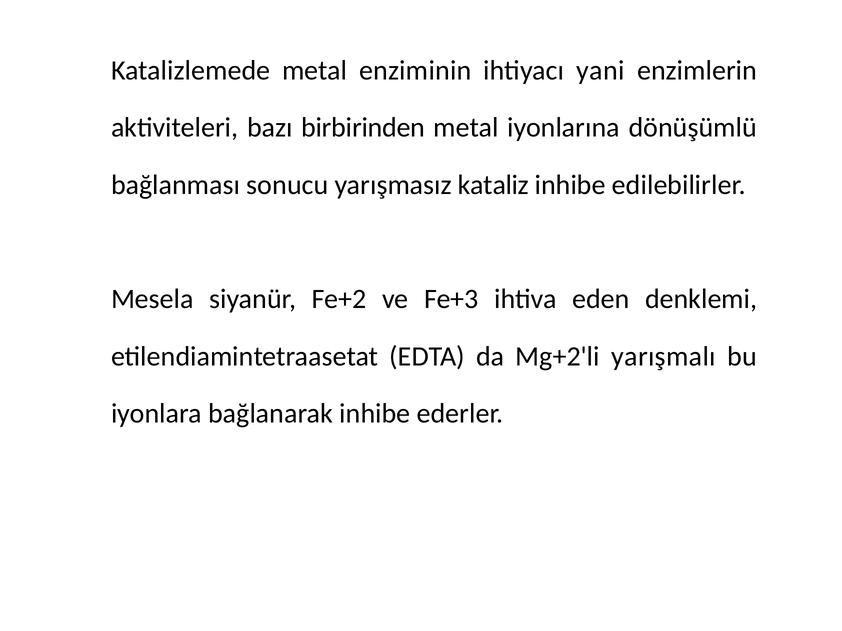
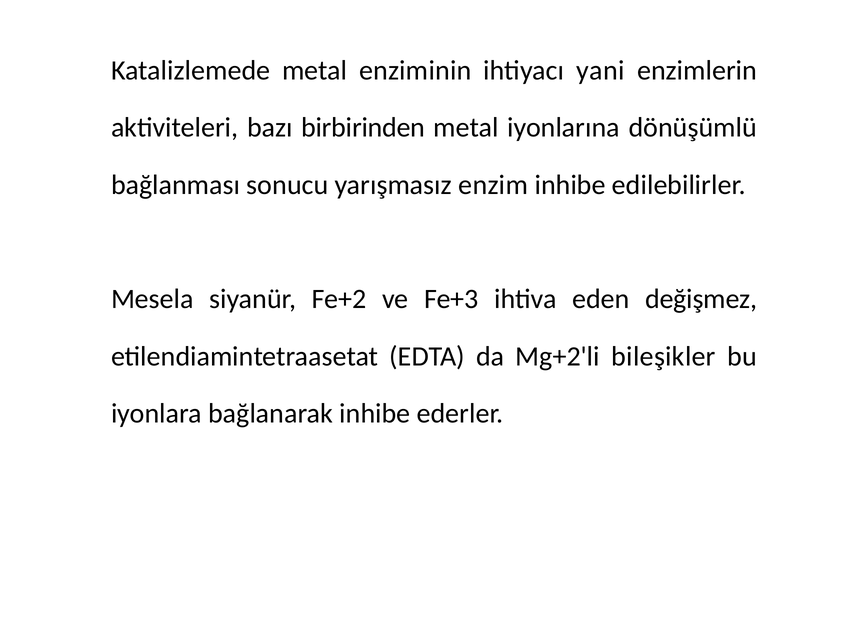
kataliz: kataliz -> enzim
denklemi: denklemi -> değişmez
yarışmalı: yarışmalı -> bileşikler
